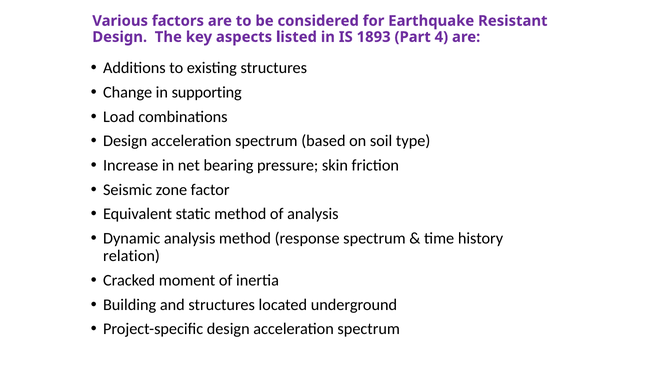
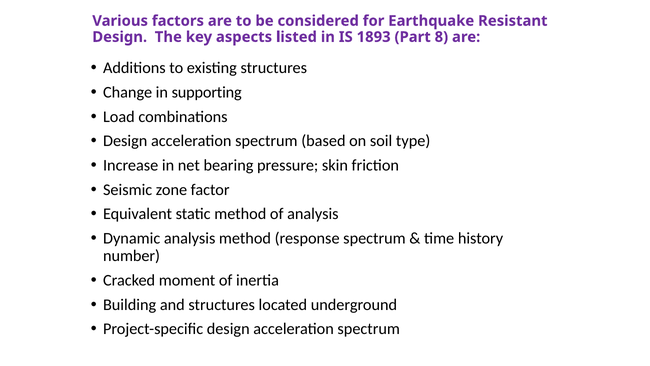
4: 4 -> 8
relation: relation -> number
